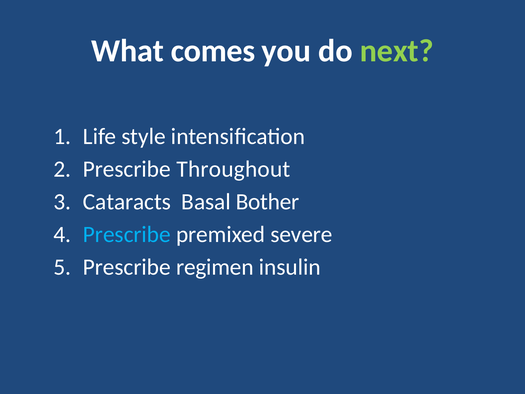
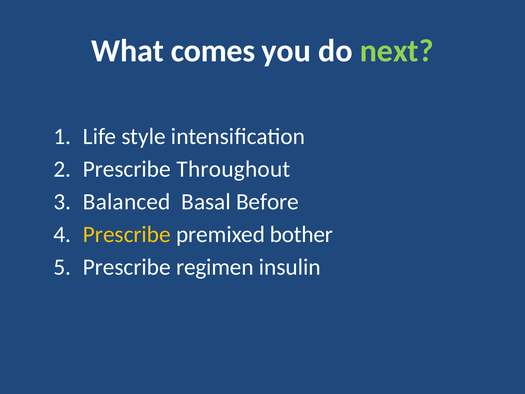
Cataracts: Cataracts -> Balanced
Bother: Bother -> Before
Prescribe at (127, 234) colour: light blue -> yellow
severe: severe -> bother
